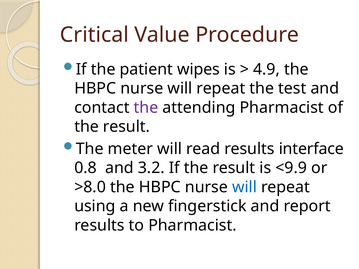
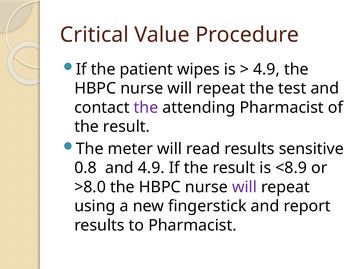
interface: interface -> sensitive
and 3.2: 3.2 -> 4.9
<9.9: <9.9 -> <8.9
will at (244, 187) colour: blue -> purple
